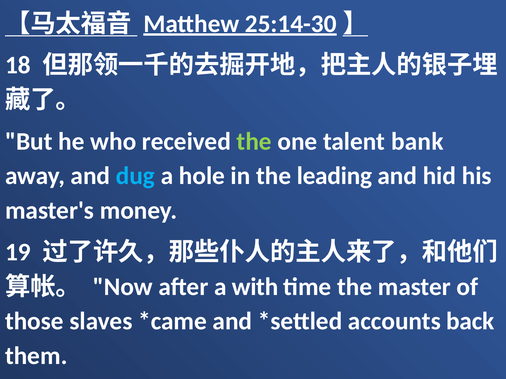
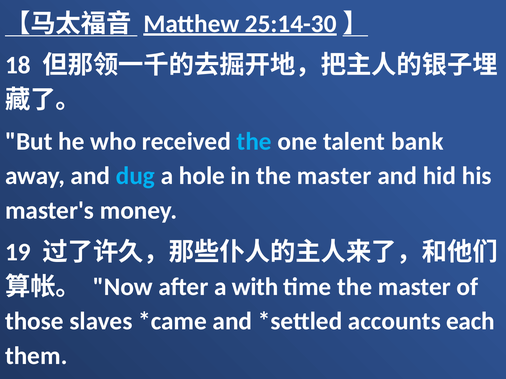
the at (254, 142) colour: light green -> light blue
in the leading: leading -> master
back: back -> each
